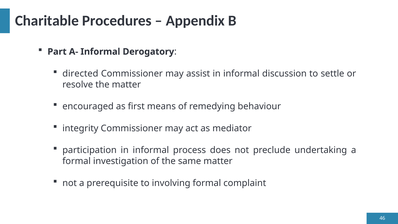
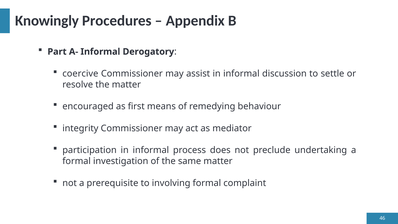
Charitable: Charitable -> Knowingly
directed: directed -> coercive
